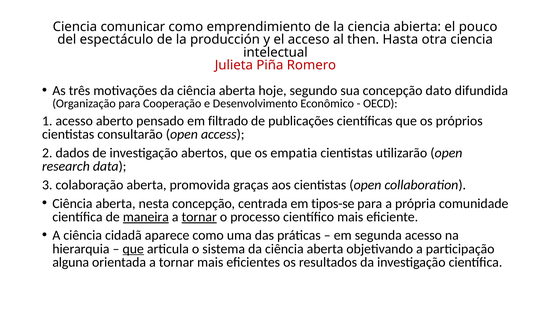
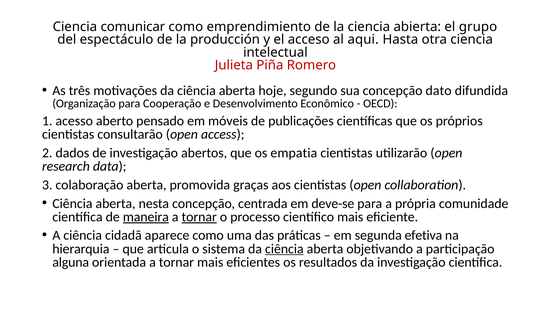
pouco: pouco -> grupo
then: then -> aqui
filtrado: filtrado -> móveis
tipos-se: tipos-se -> deve-se
segunda acesso: acesso -> efetiva
que at (133, 249) underline: present -> none
ciência at (284, 249) underline: none -> present
